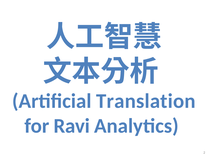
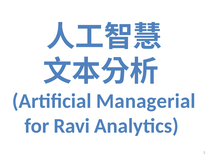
Translation: Translation -> Managerial
